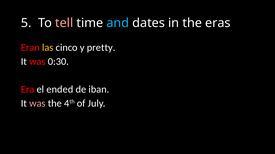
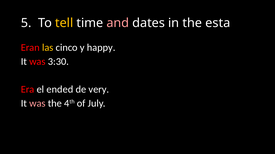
tell colour: pink -> yellow
and colour: light blue -> pink
eras: eras -> esta
pretty: pretty -> happy
0:30: 0:30 -> 3:30
iban: iban -> very
